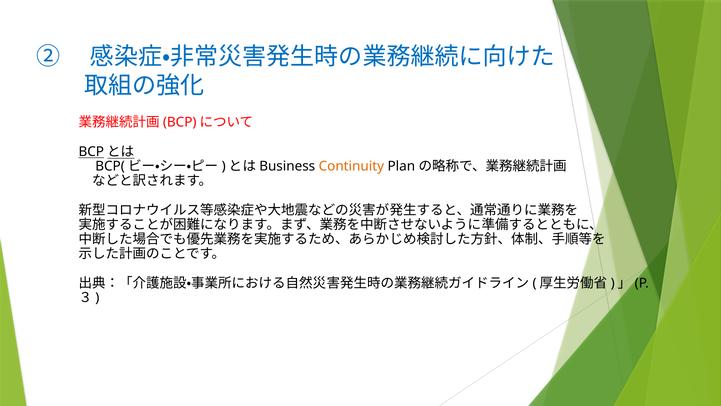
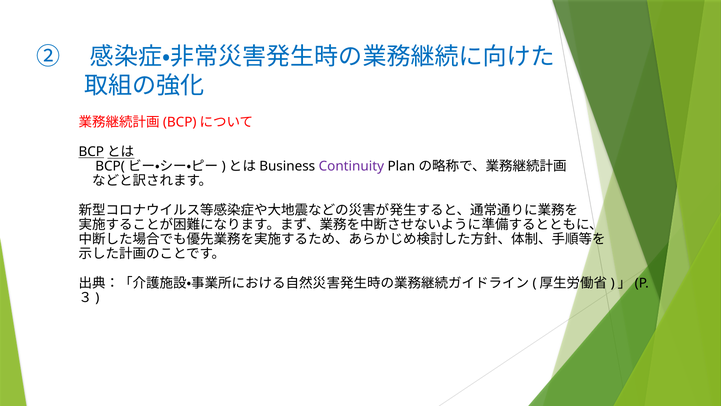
Continuity colour: orange -> purple
